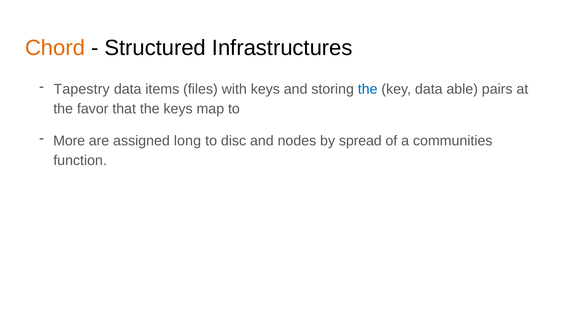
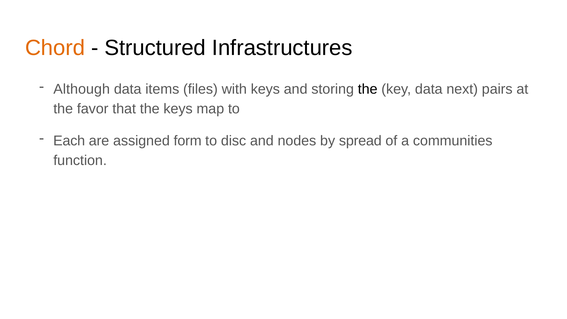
Tapestry: Tapestry -> Although
the at (368, 89) colour: blue -> black
able: able -> next
More: More -> Each
long: long -> form
